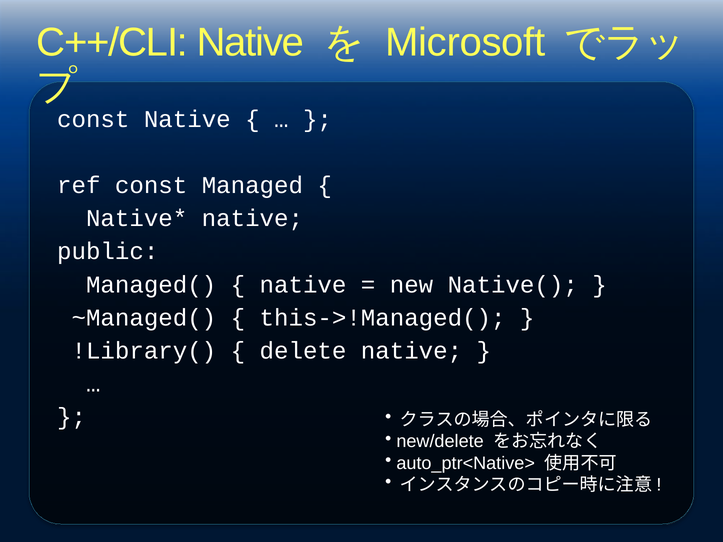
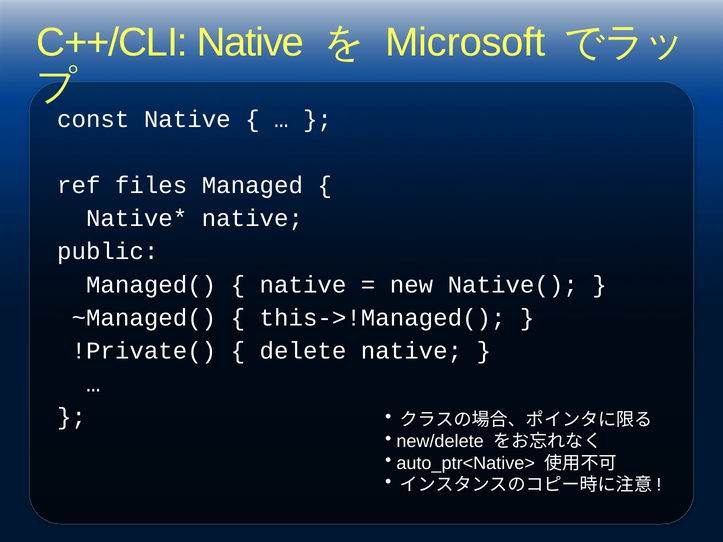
ref const: const -> files
!Library(: !Library( -> !Private(
